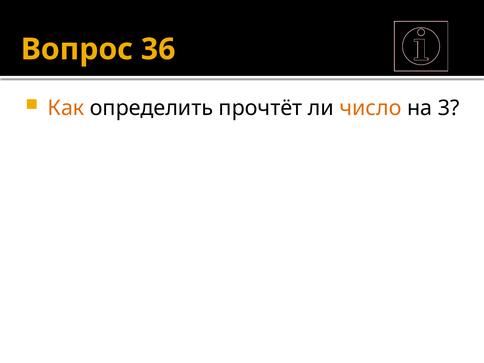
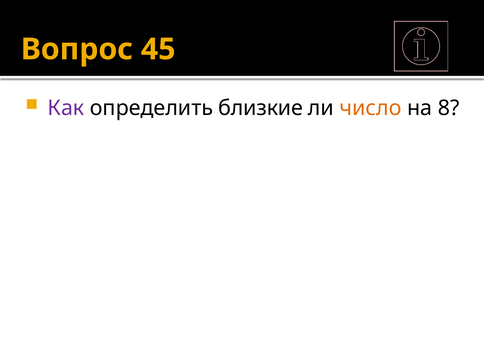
36: 36 -> 45
Как colour: orange -> purple
прочтёт: прочтёт -> близкие
3: 3 -> 8
